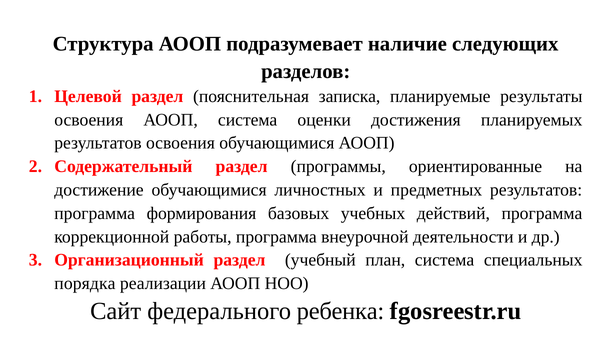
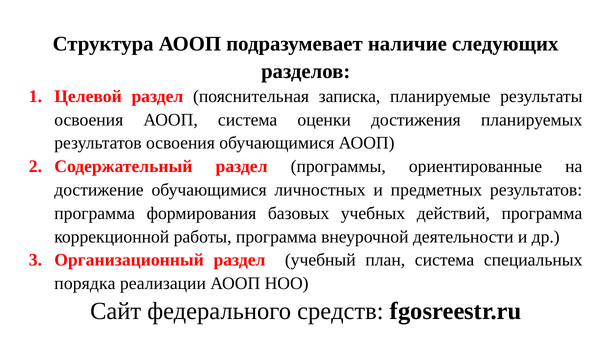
ребенка: ребенка -> средств
